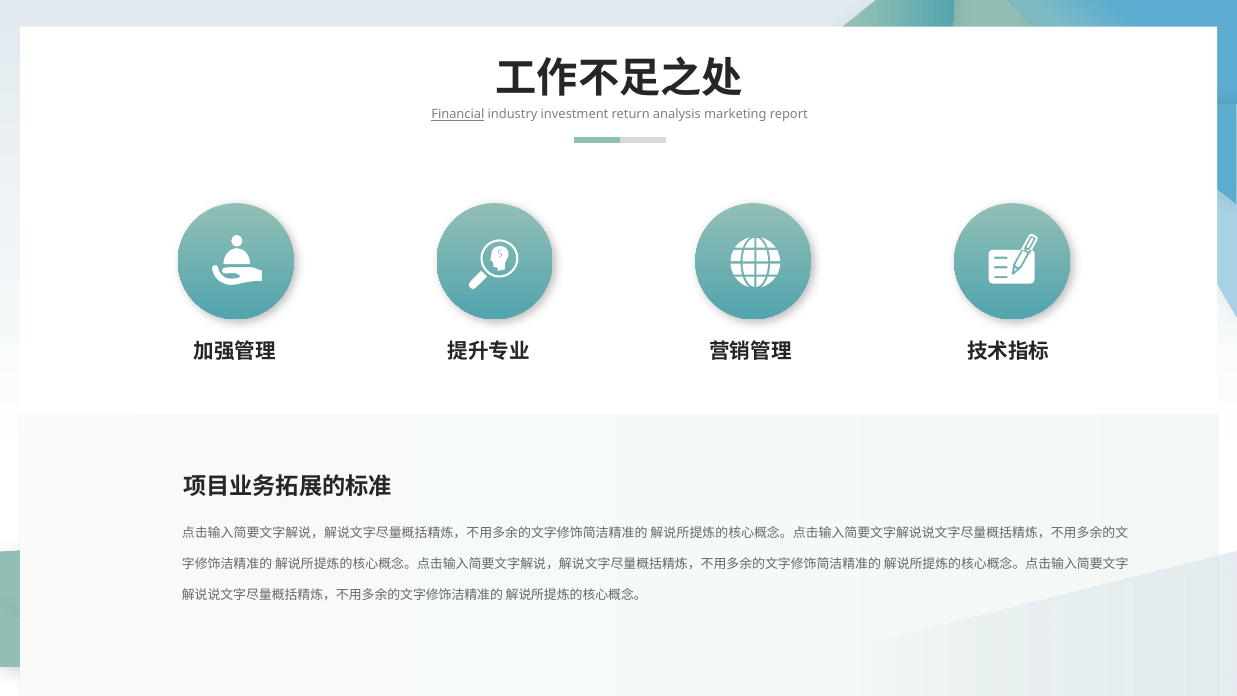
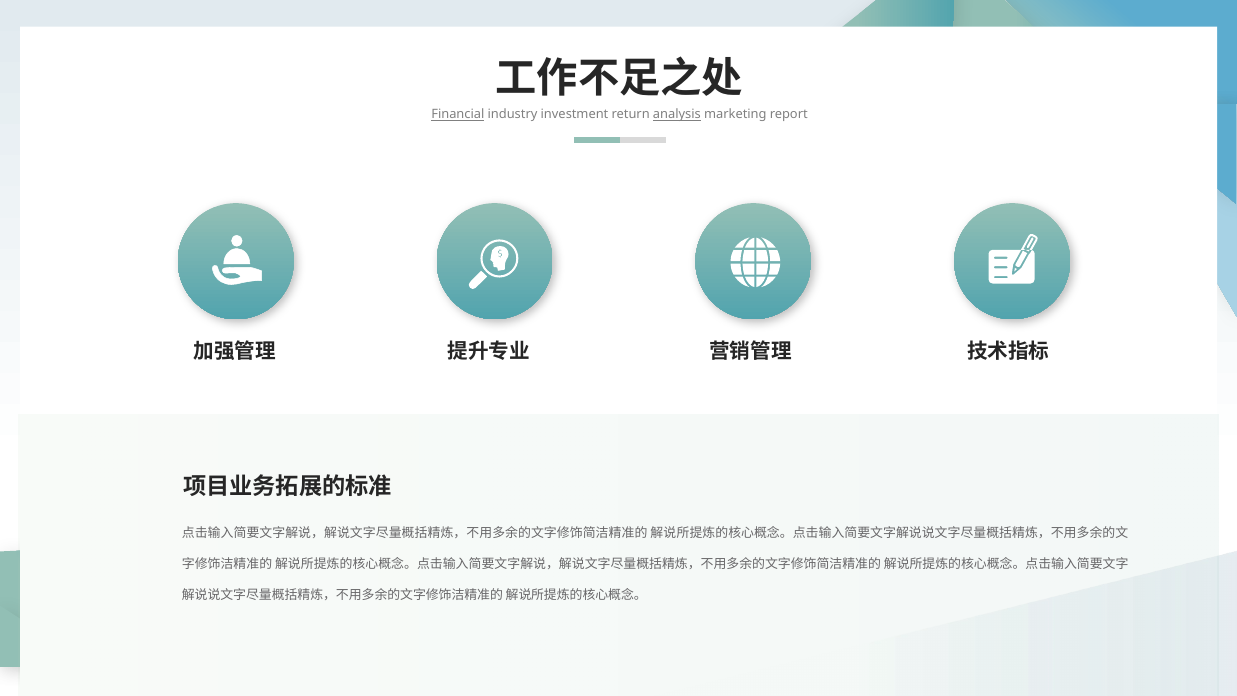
analysis underline: none -> present
